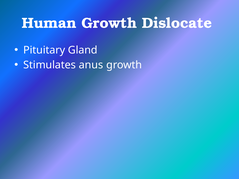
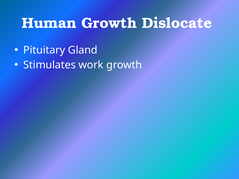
anus: anus -> work
